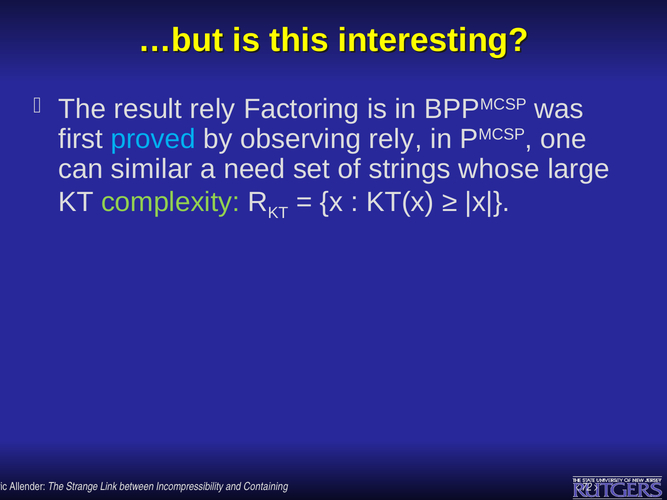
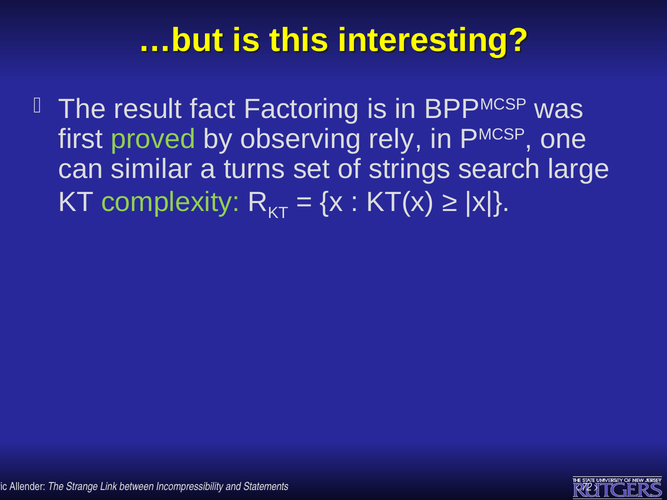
result rely: rely -> fact
proved colour: light blue -> light green
need: need -> turns
whose: whose -> search
Containing: Containing -> Statements
